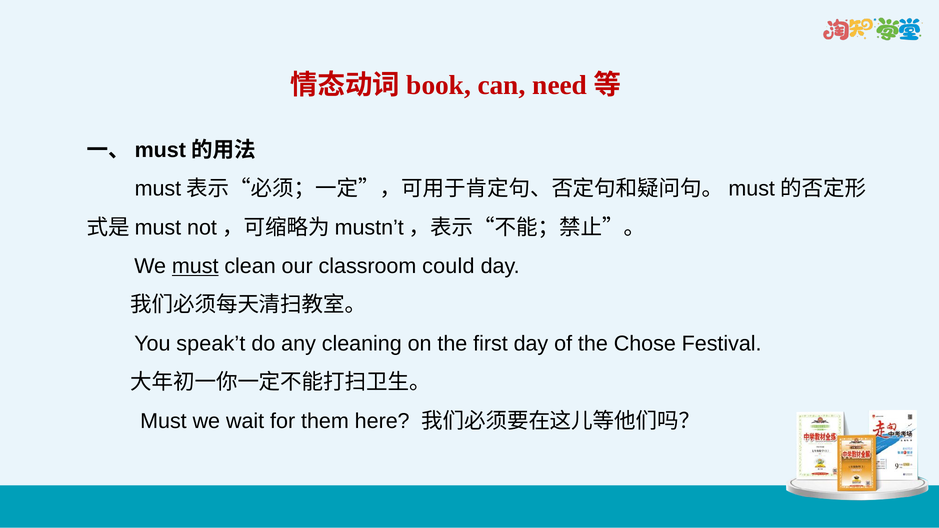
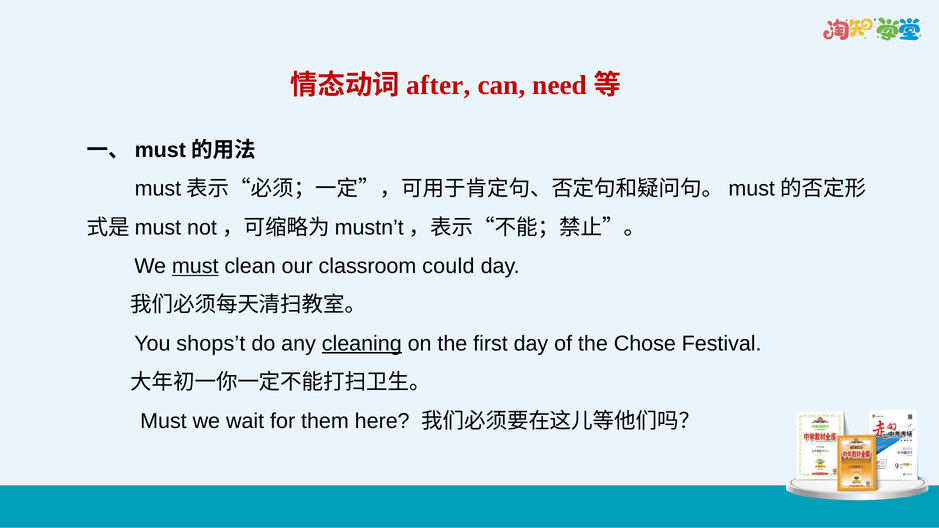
book: book -> after
speak’t: speak’t -> shops’t
cleaning underline: none -> present
